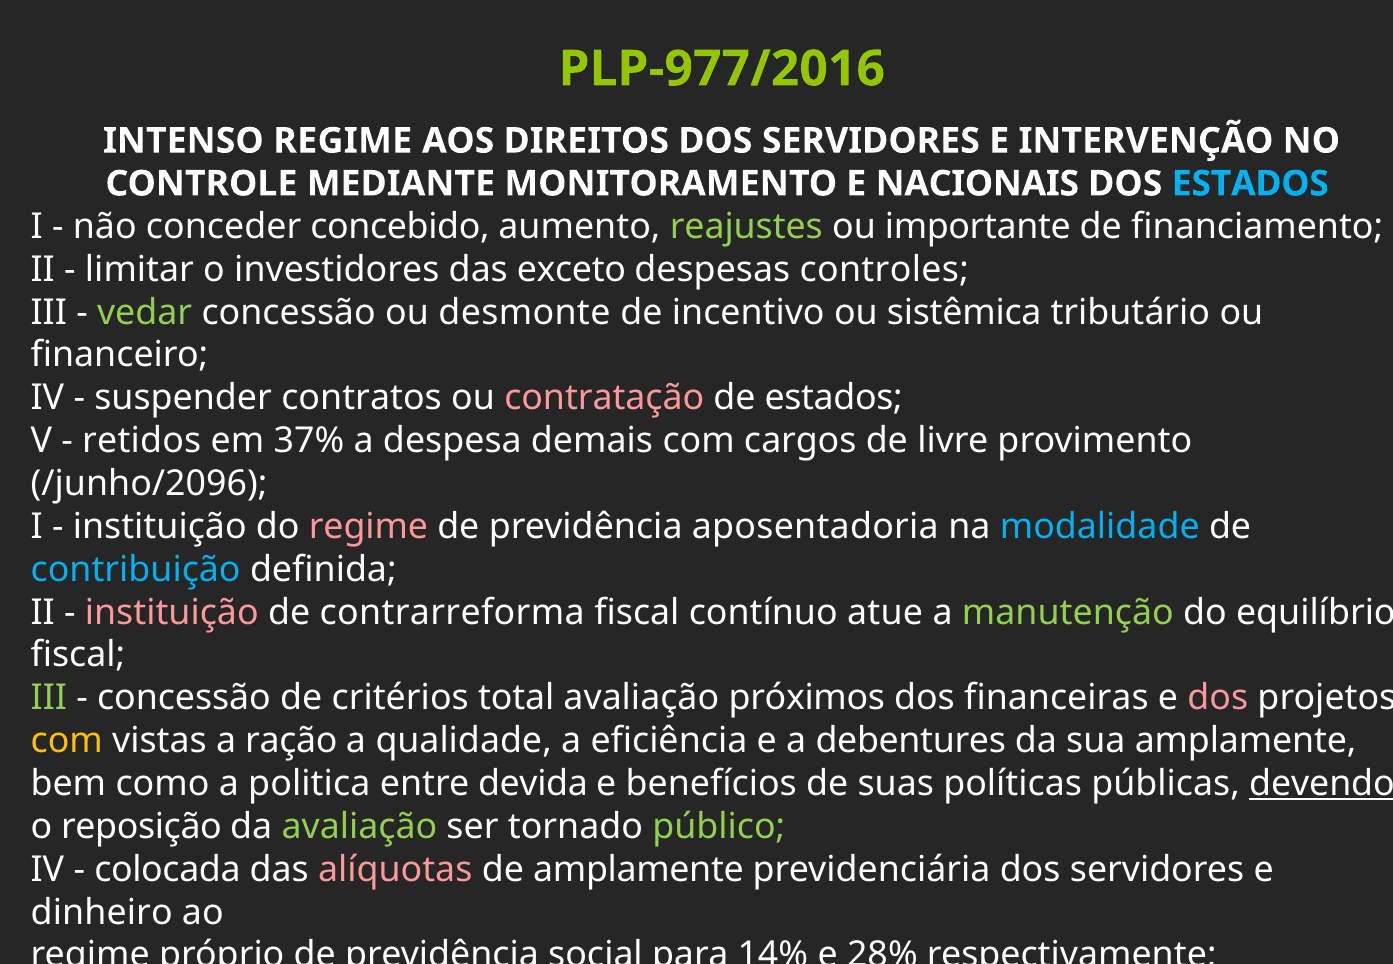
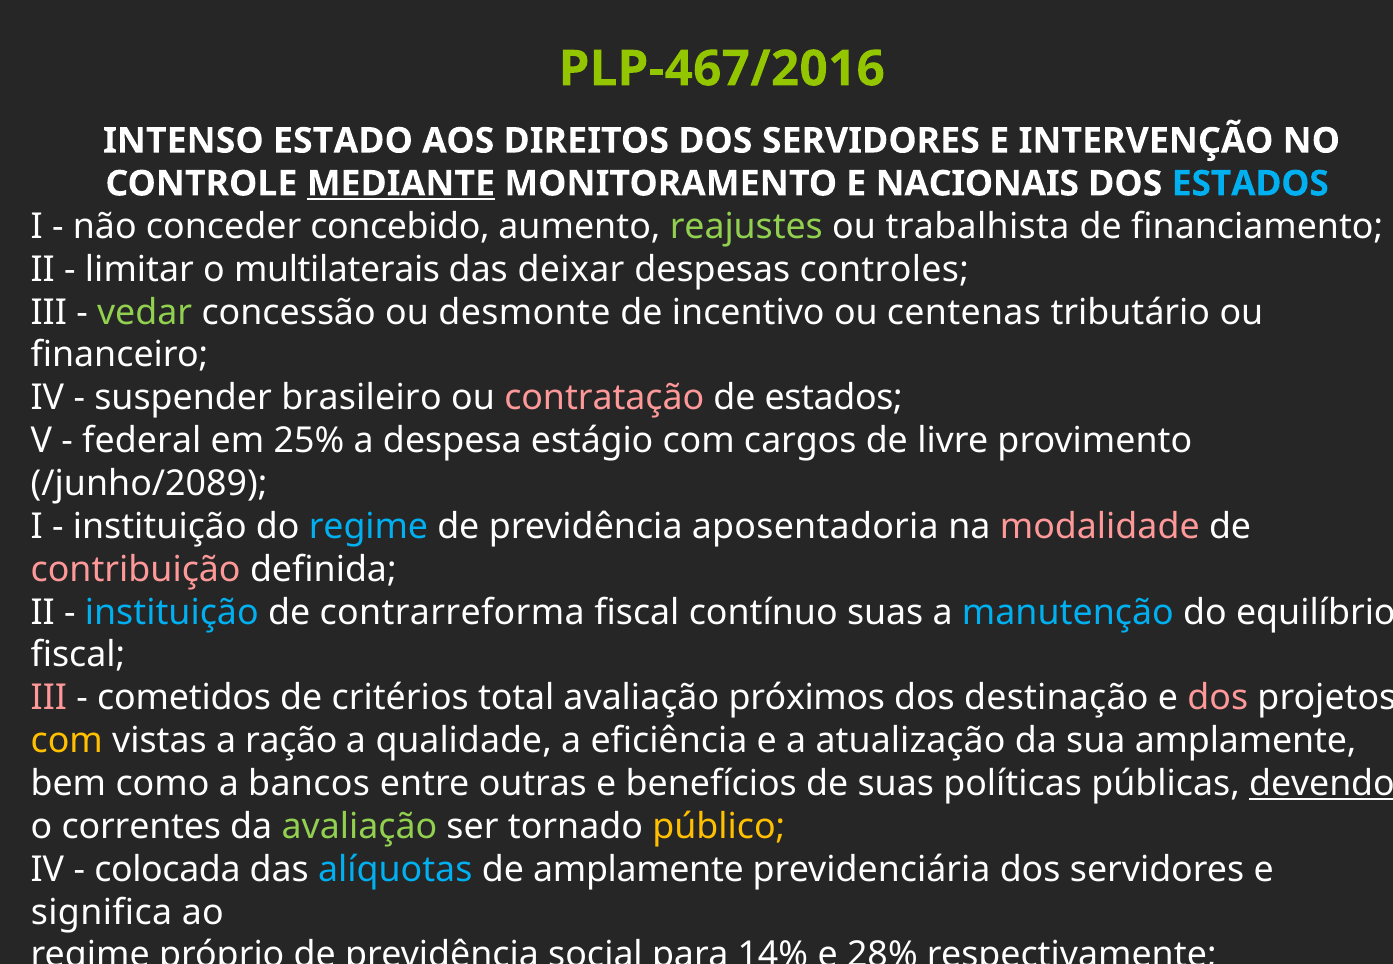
PLP-977/2016: PLP-977/2016 -> PLP-467/2016
INTENSO REGIME: REGIME -> ESTADO
MEDIANTE underline: none -> present
importante: importante -> trabalhista
investidores: investidores -> multilaterais
exceto: exceto -> deixar
sistêmica: sistêmica -> centenas
contratos: contratos -> brasileiro
retidos: retidos -> federal
37%: 37% -> 25%
demais: demais -> estágio
/junho/2096: /junho/2096 -> /junho/2089
regime at (368, 527) colour: pink -> light blue
modalidade colour: light blue -> pink
contribuição colour: light blue -> pink
instituição at (172, 613) colour: pink -> light blue
contínuo atue: atue -> suas
manutenção colour: light green -> light blue
III at (49, 698) colour: light green -> pink
concessão at (184, 698): concessão -> cometidos
financeiras: financeiras -> destinação
debentures: debentures -> atualização
politica: politica -> bancos
devida: devida -> outras
reposição: reposição -> correntes
público colour: light green -> yellow
alíquotas colour: pink -> light blue
dinheiro: dinheiro -> significa
